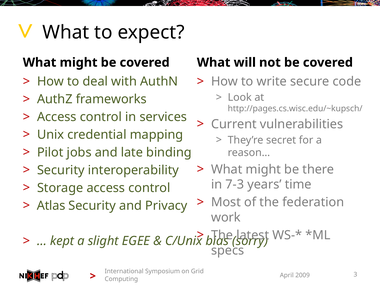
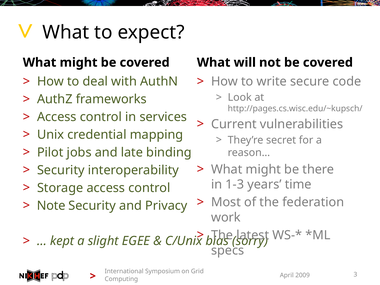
7-3: 7-3 -> 1-3
Atlas: Atlas -> Note
